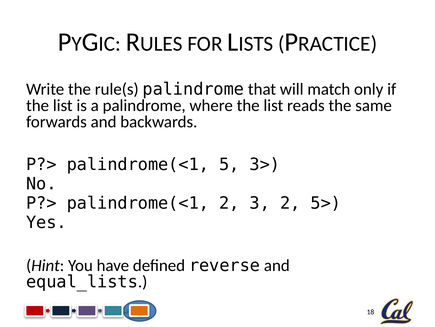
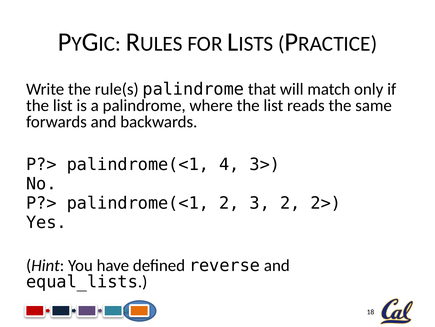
5: 5 -> 4
5>: 5> -> 2>
